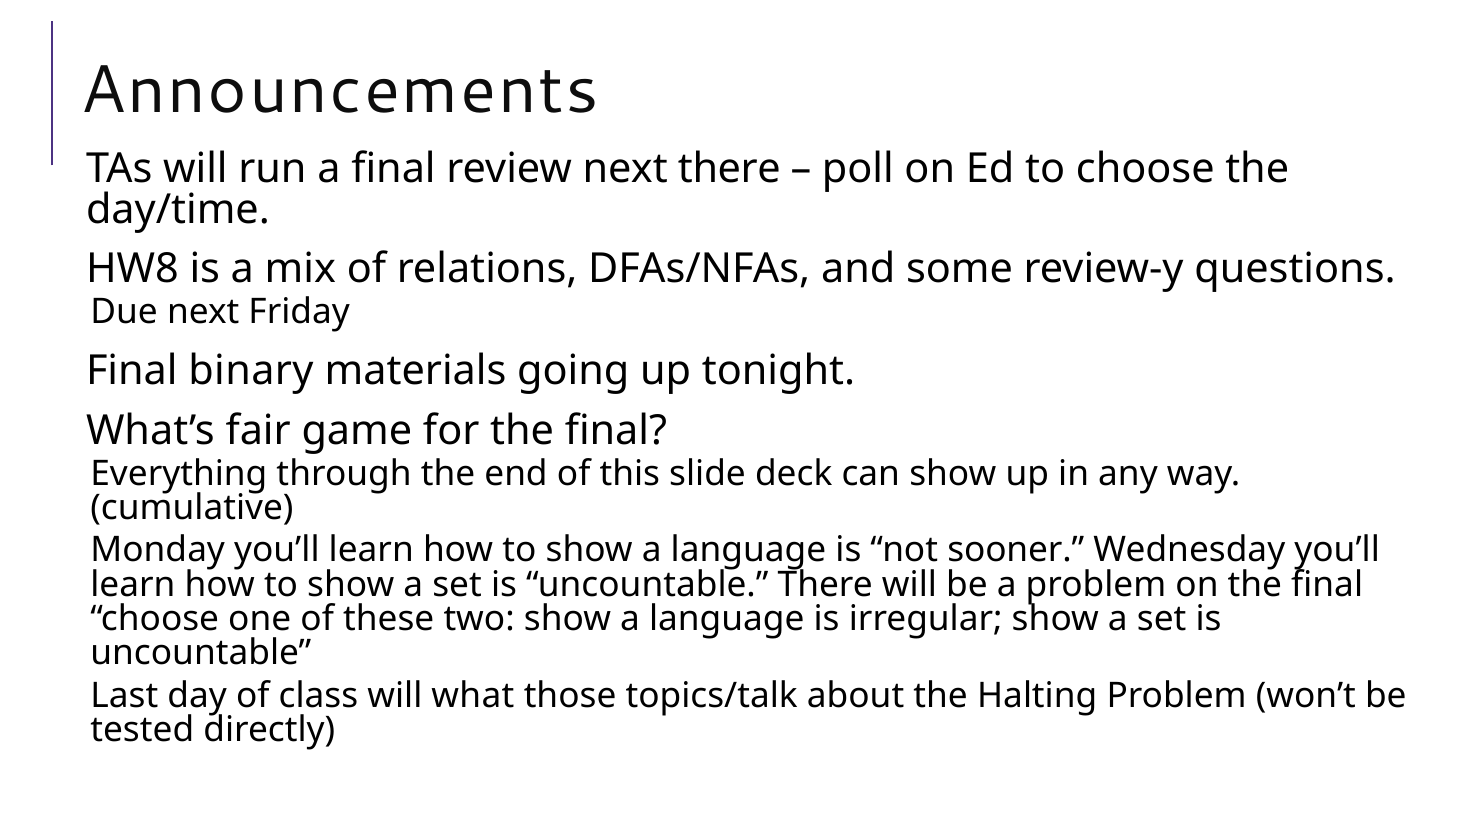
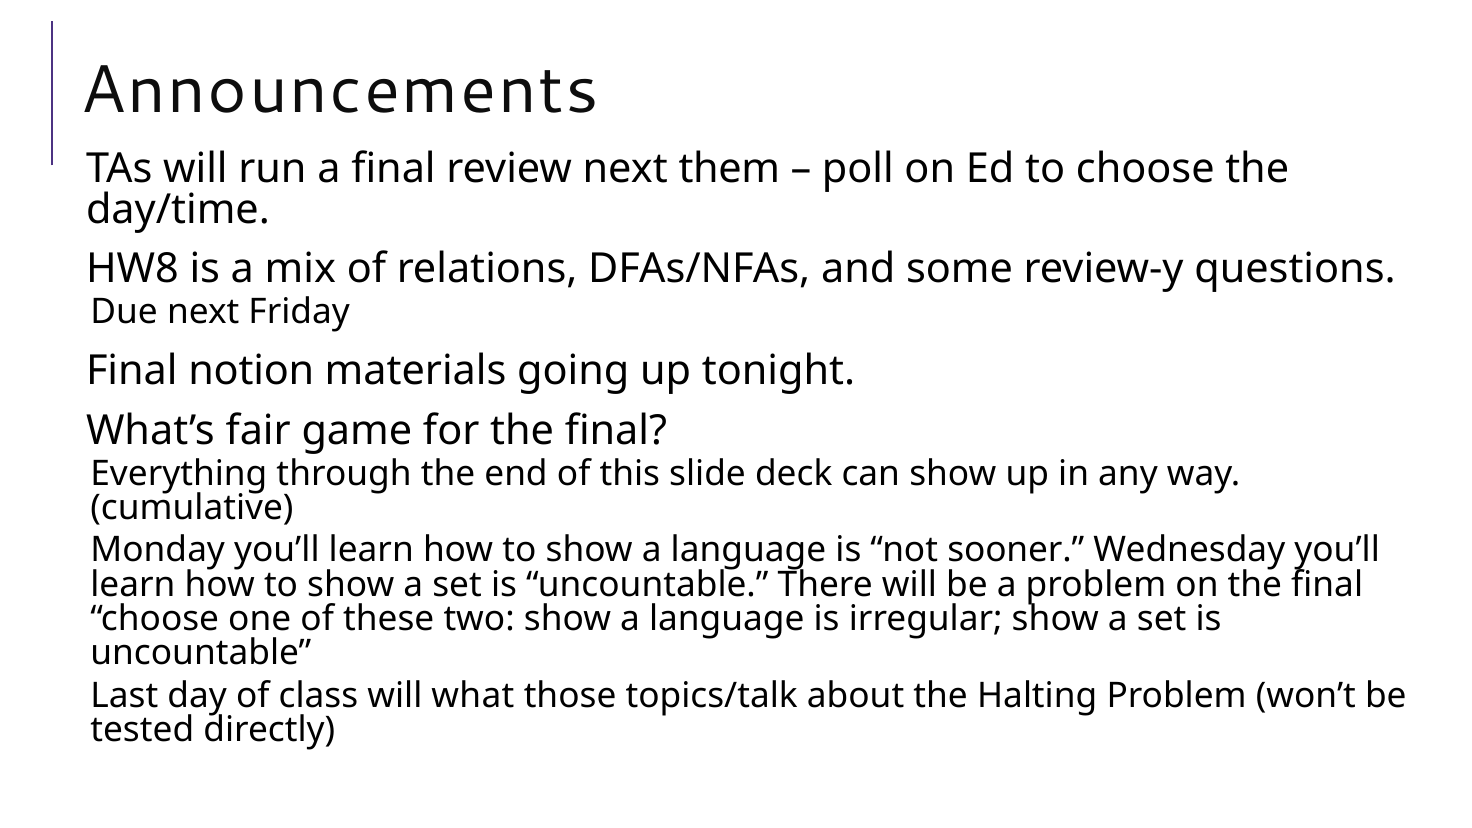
next there: there -> them
binary: binary -> notion
